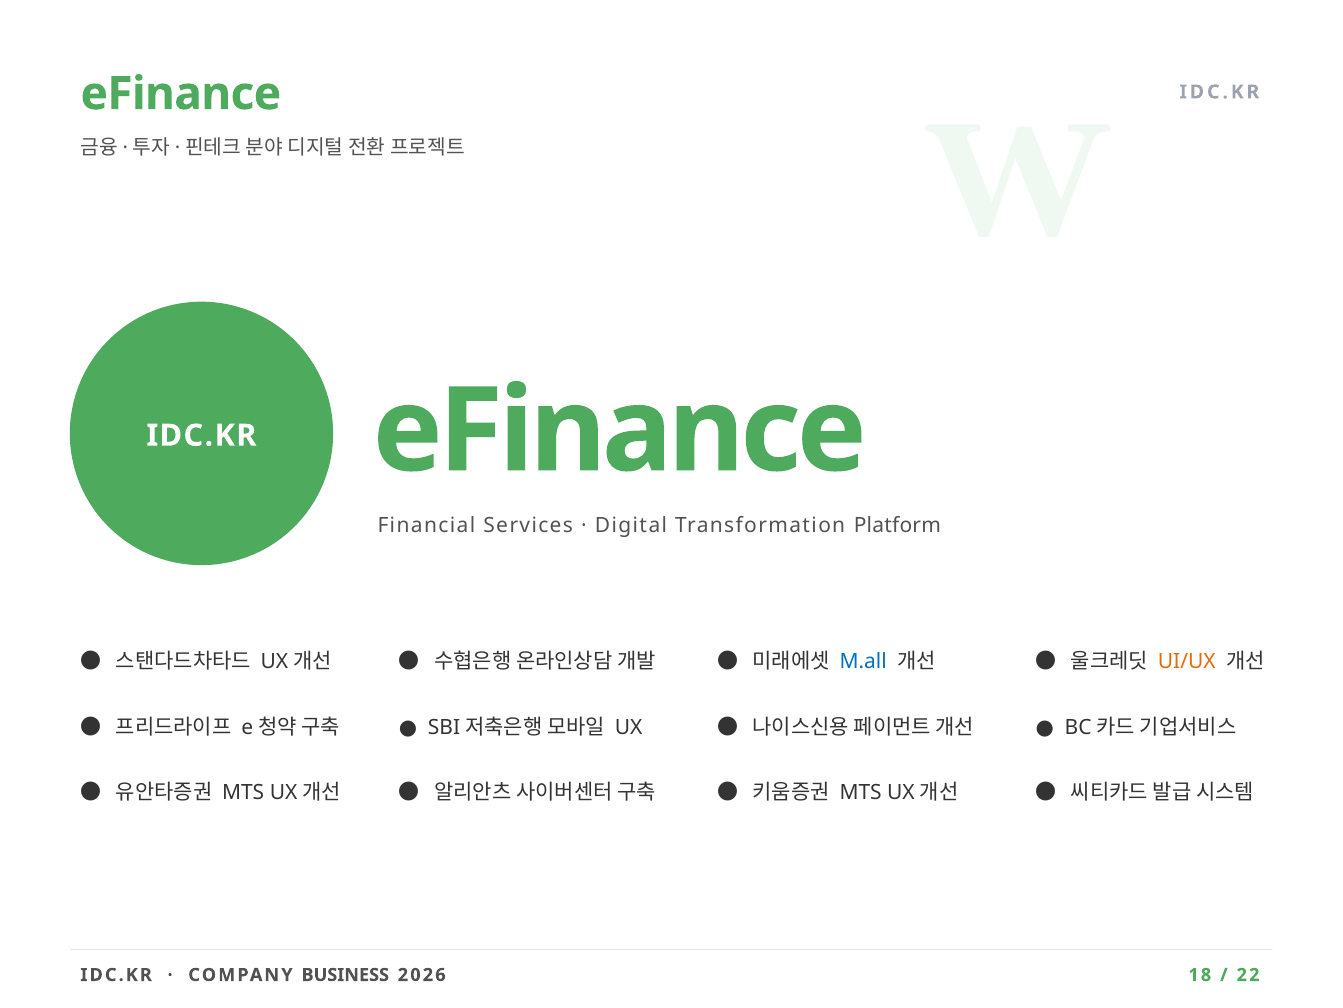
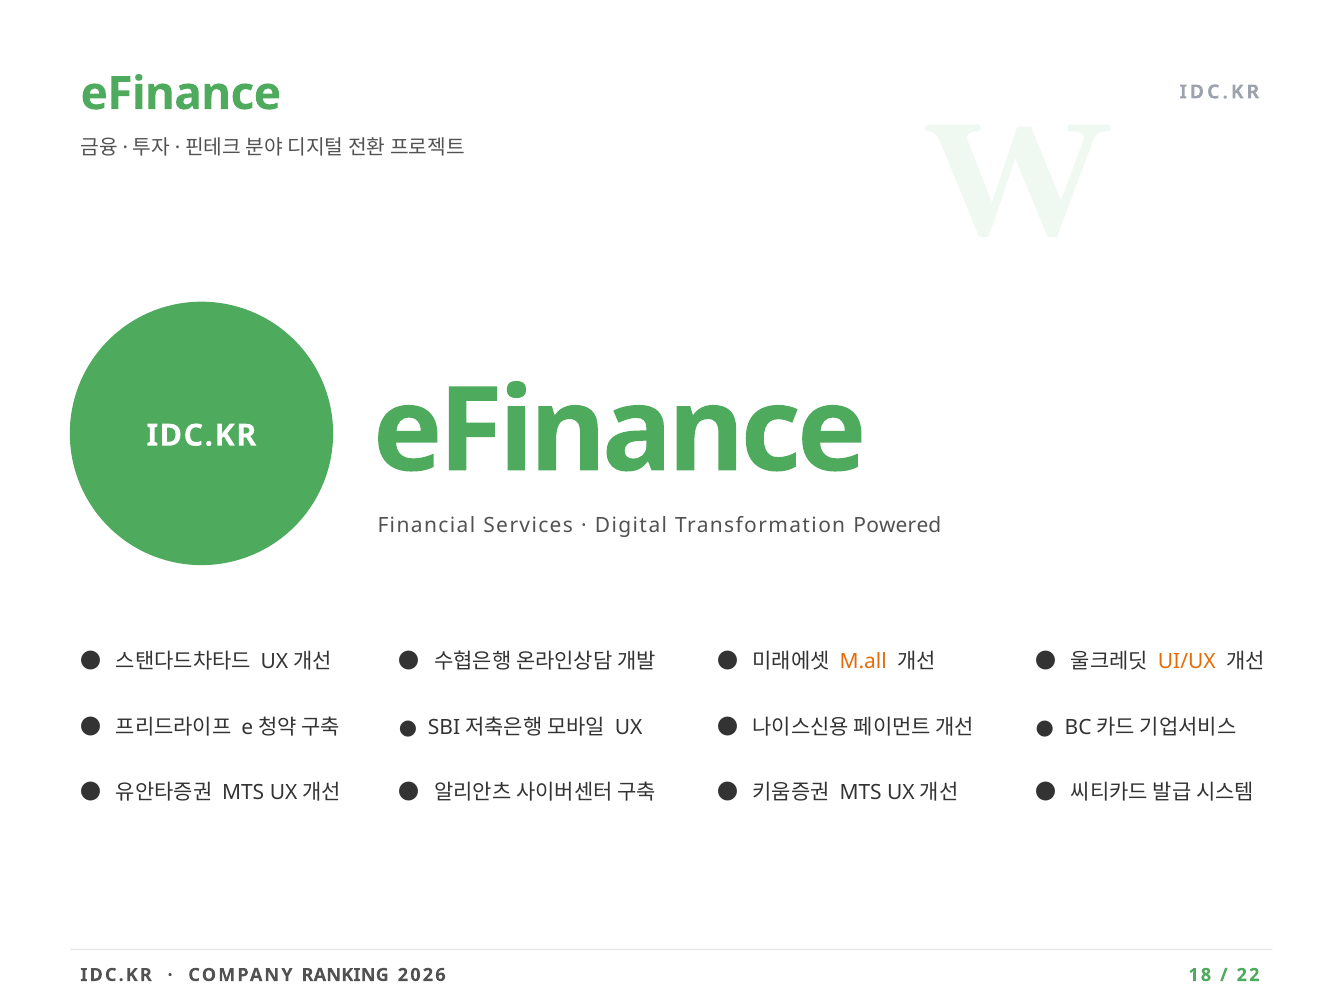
Platform: Platform -> Powered
M.all colour: blue -> orange
BUSINESS: BUSINESS -> RANKING
